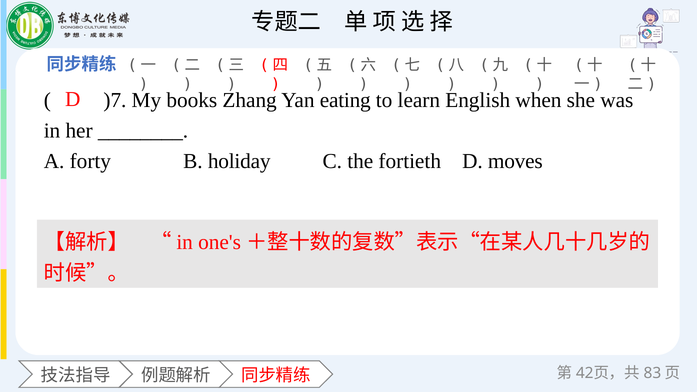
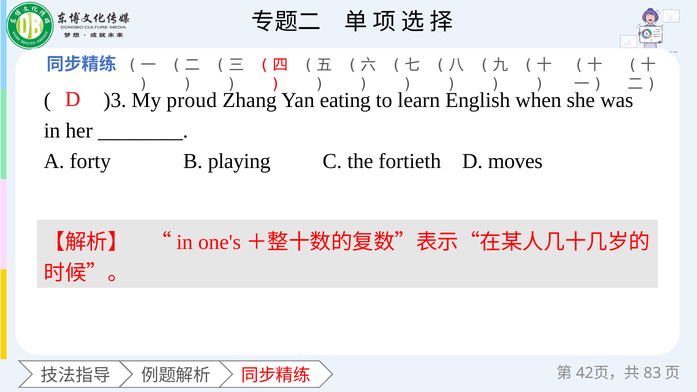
)7: )7 -> )3
books: books -> proud
holiday: holiday -> playing
